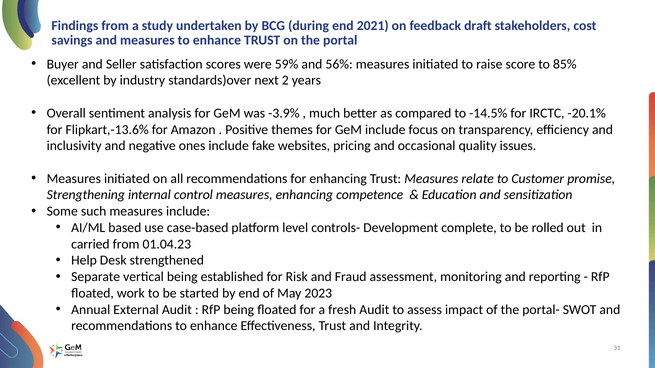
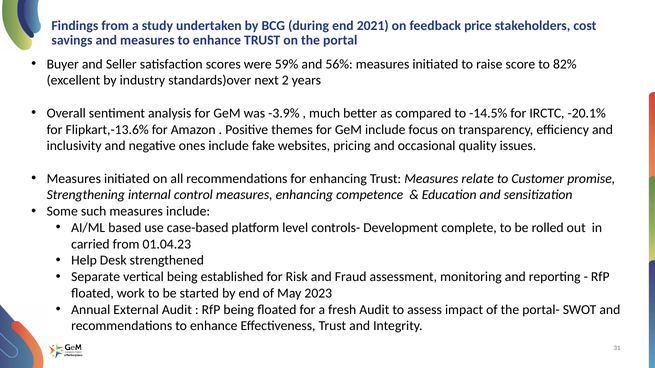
draft: draft -> price
85%: 85% -> 82%
